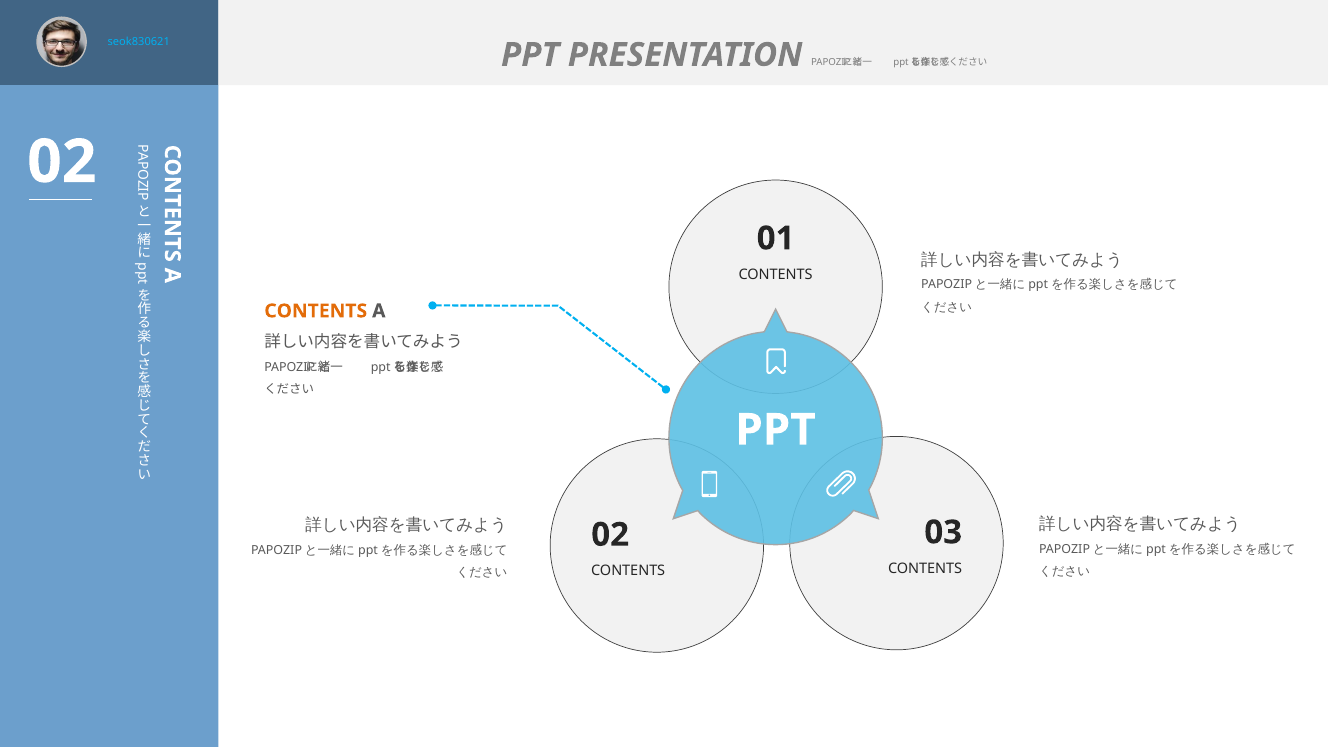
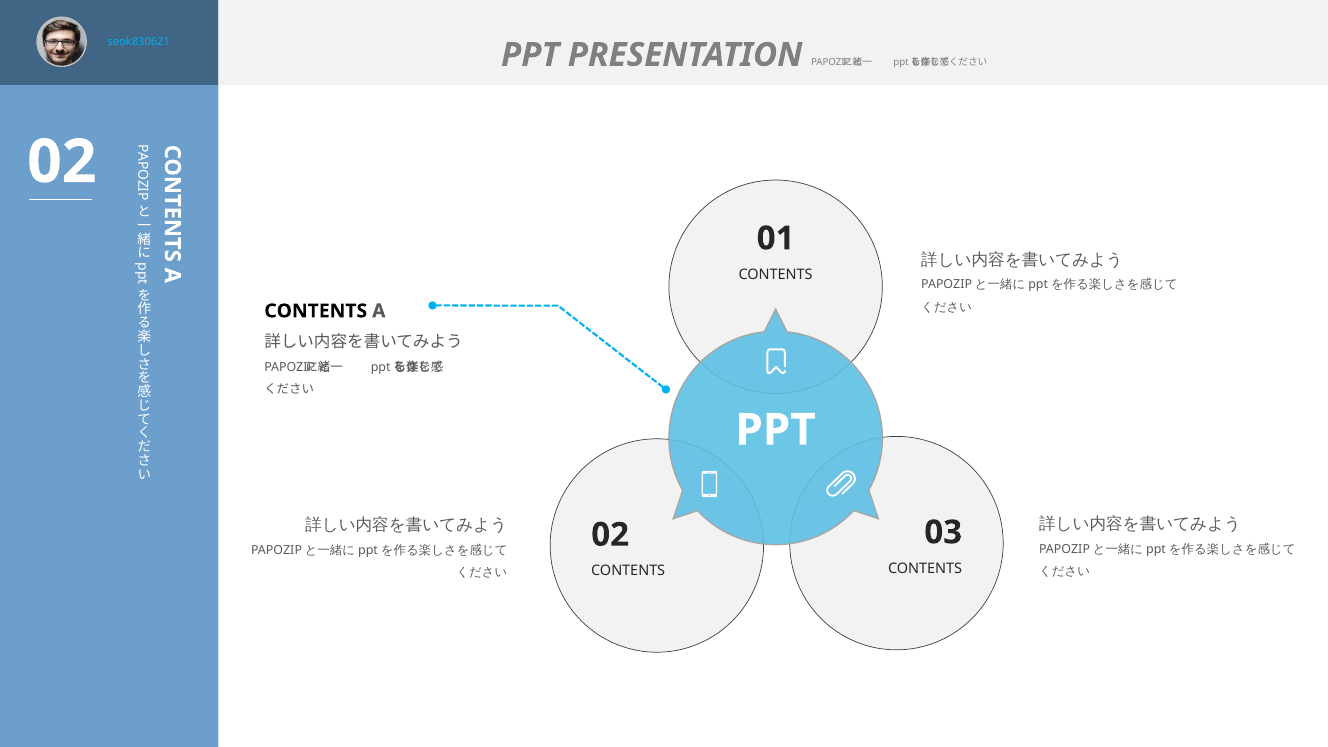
CONTENTS at (316, 311) colour: orange -> black
